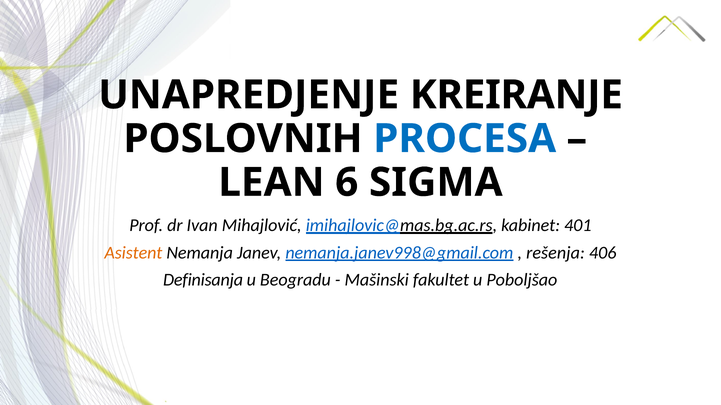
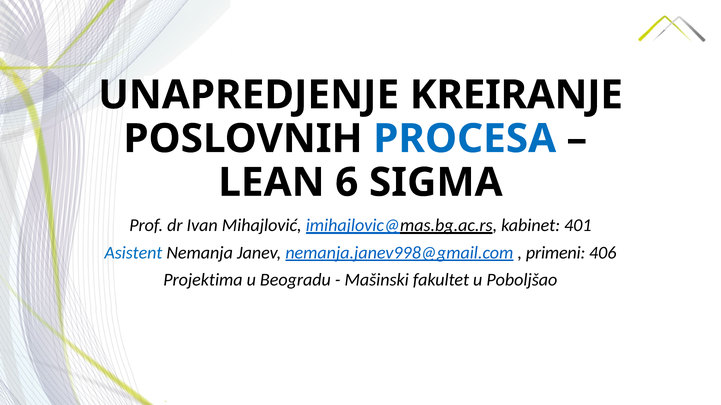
Asistent colour: orange -> blue
rešenja: rešenja -> primeni
Definisanja: Definisanja -> Projektima
